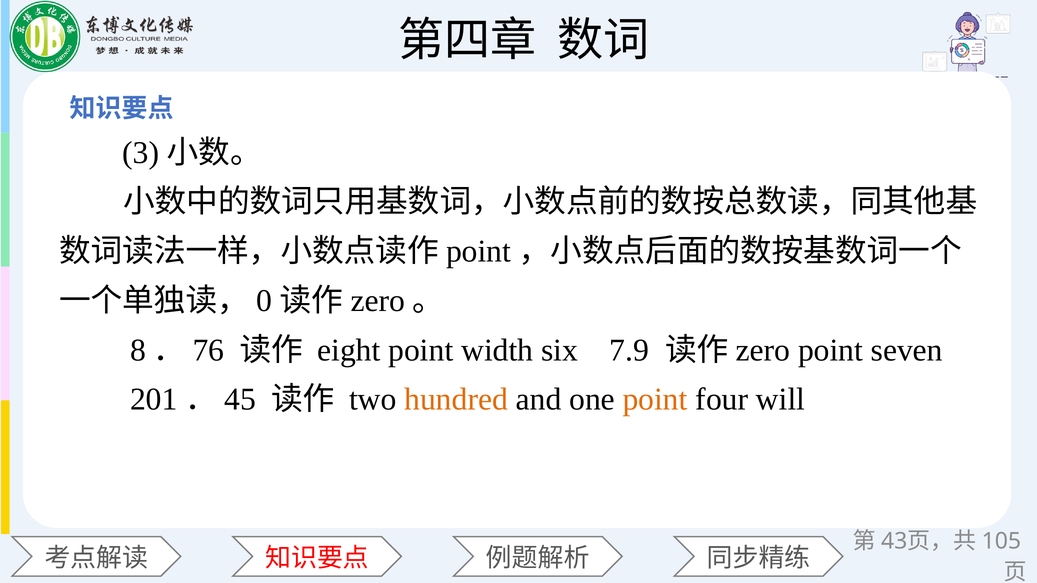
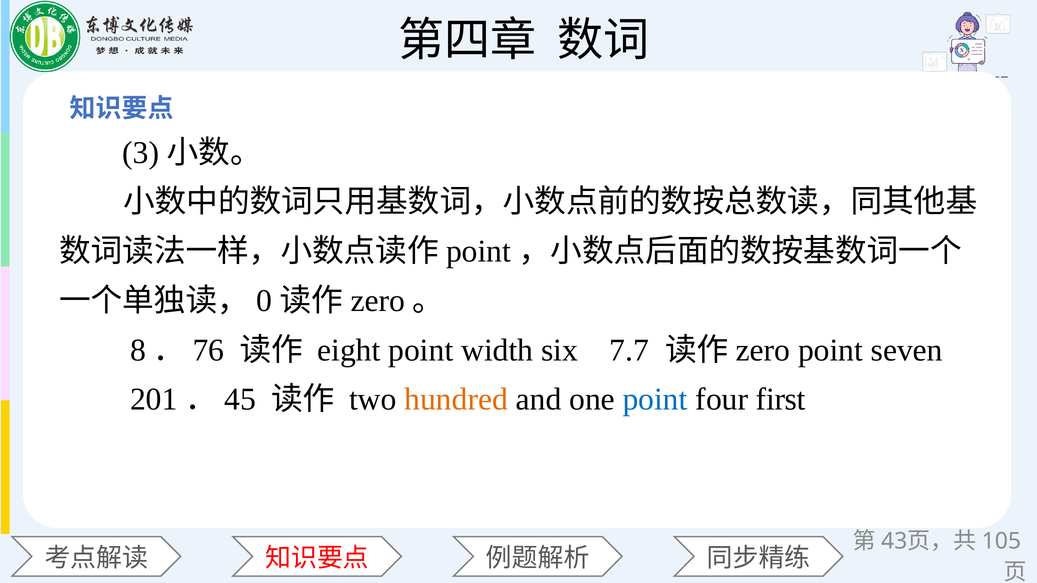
7.9: 7.9 -> 7.7
point at (655, 400) colour: orange -> blue
will: will -> first
